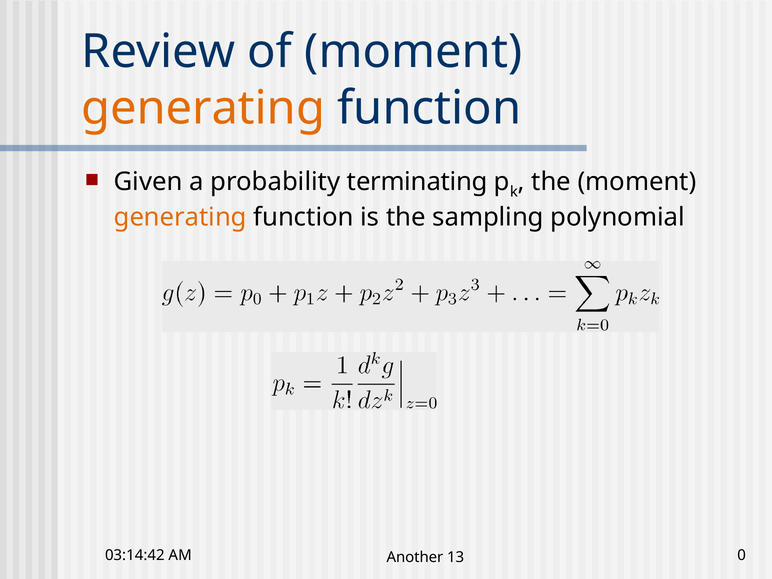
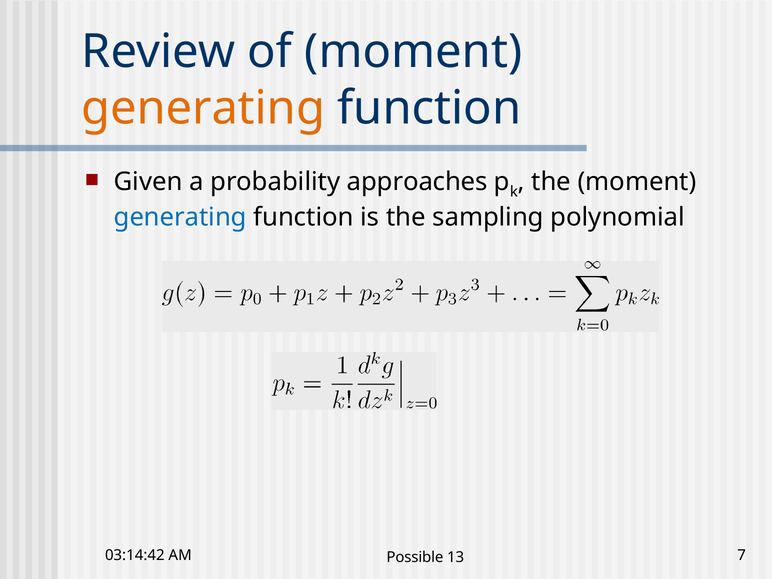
terminating: terminating -> approaches
generating at (180, 217) colour: orange -> blue
Another: Another -> Possible
0: 0 -> 7
